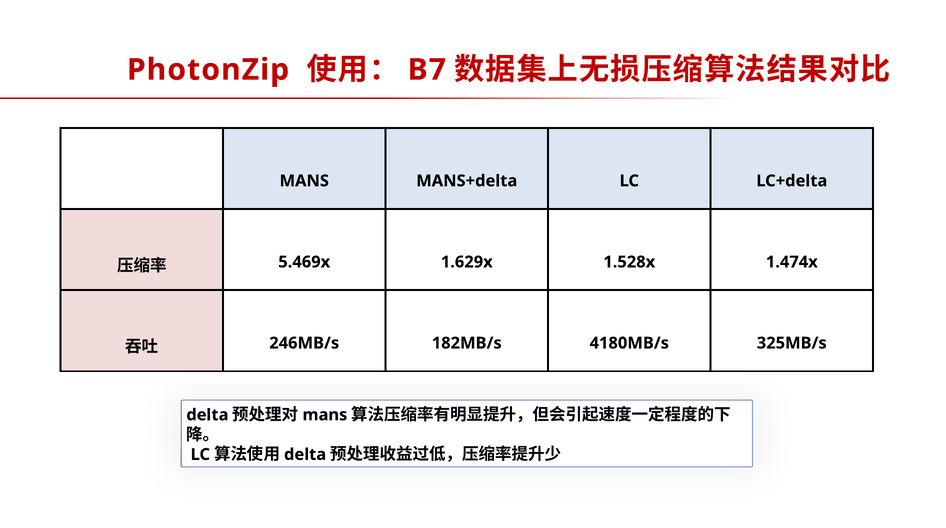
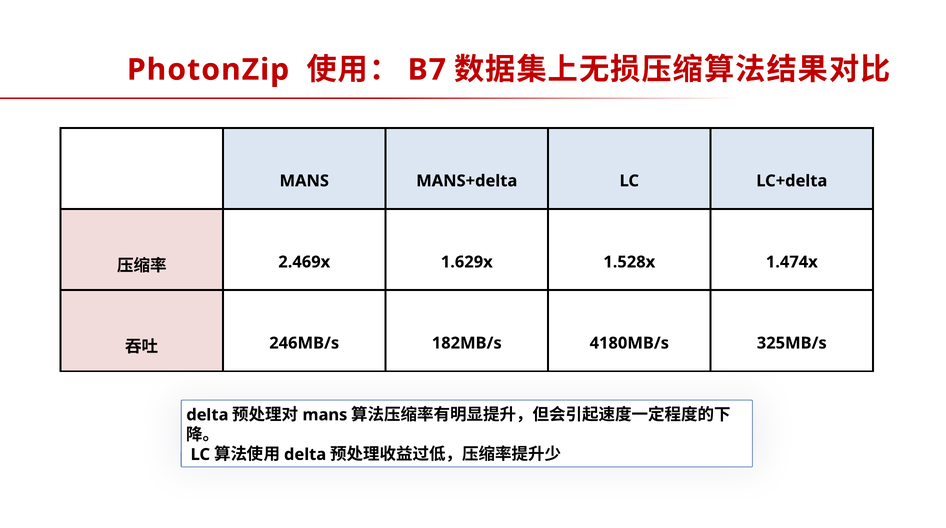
5.469x: 5.469x -> 2.469x
